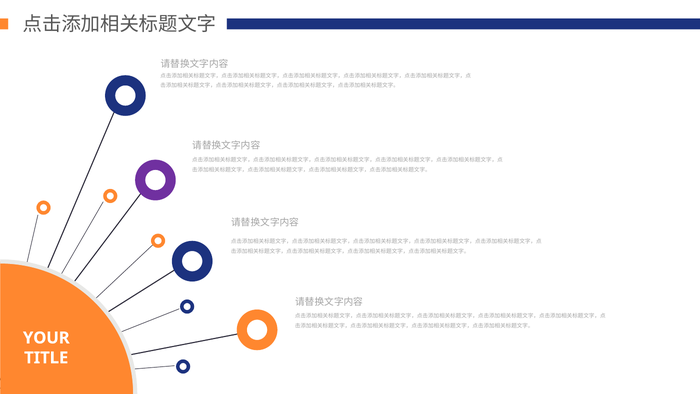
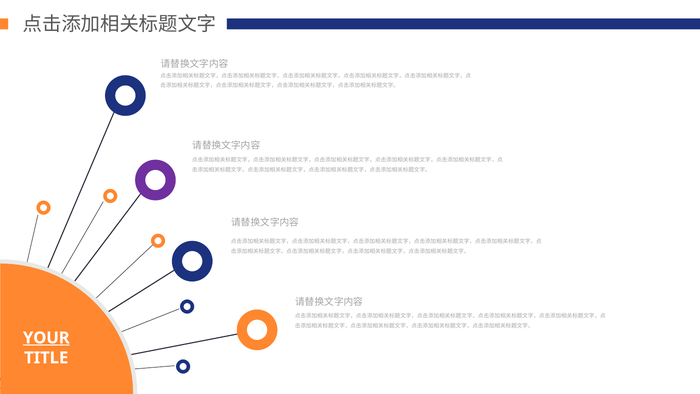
YOUR underline: none -> present
